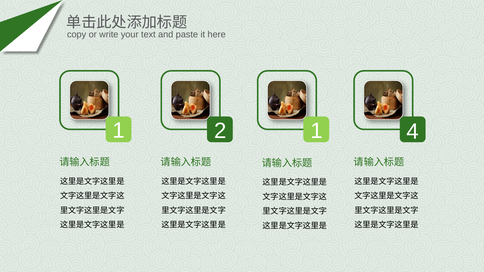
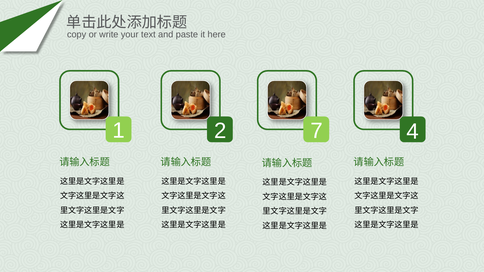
2 1: 1 -> 7
